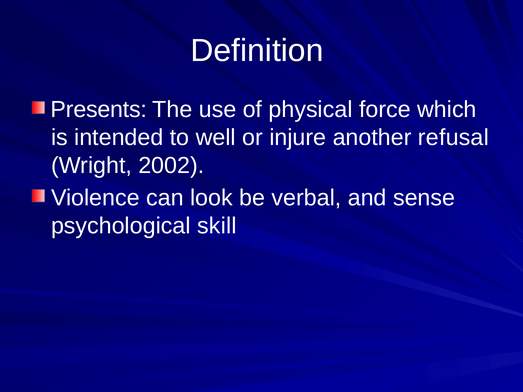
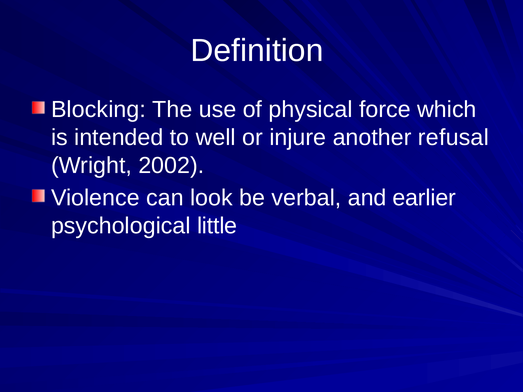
Presents: Presents -> Blocking
sense: sense -> earlier
skill: skill -> little
